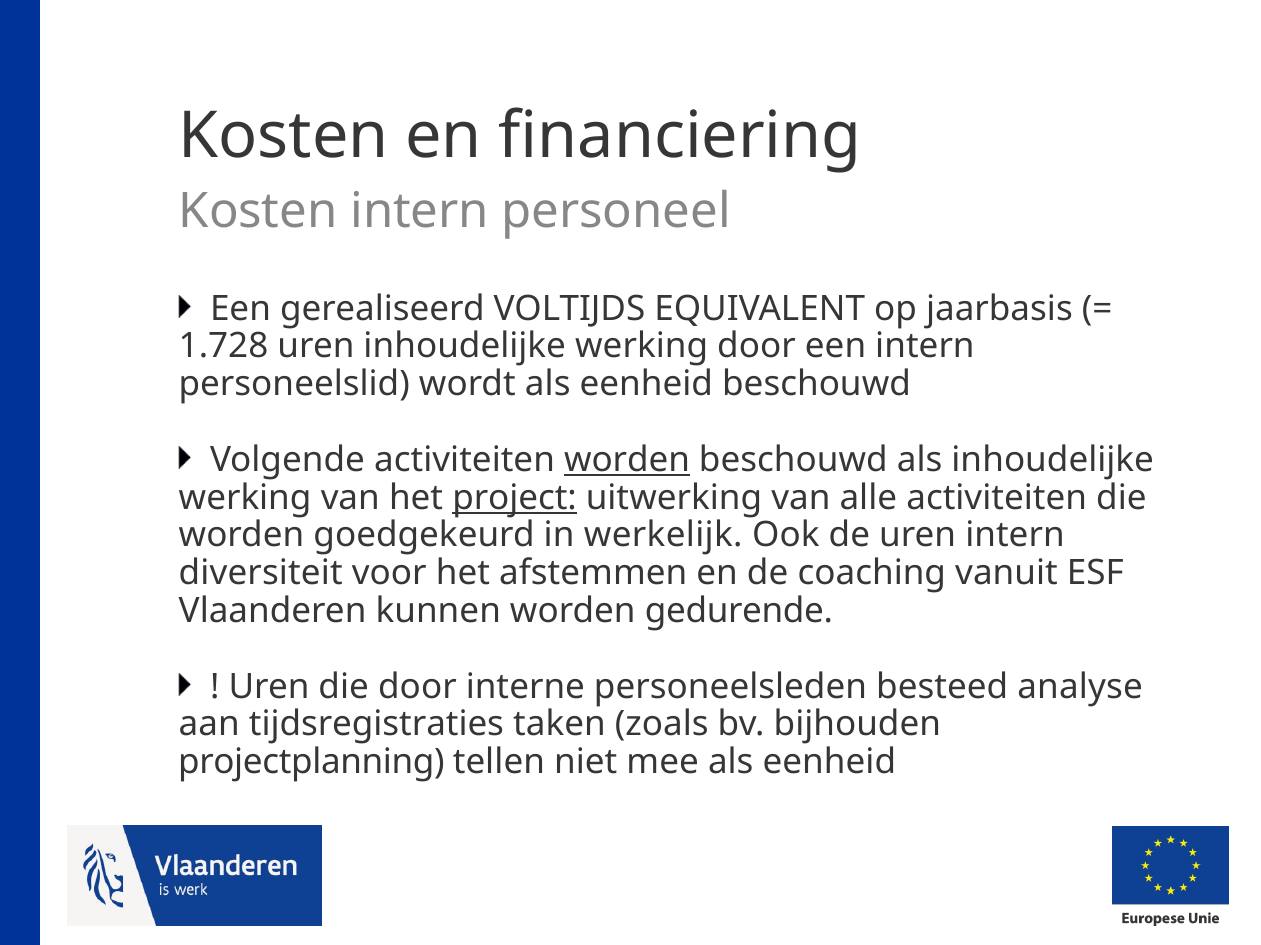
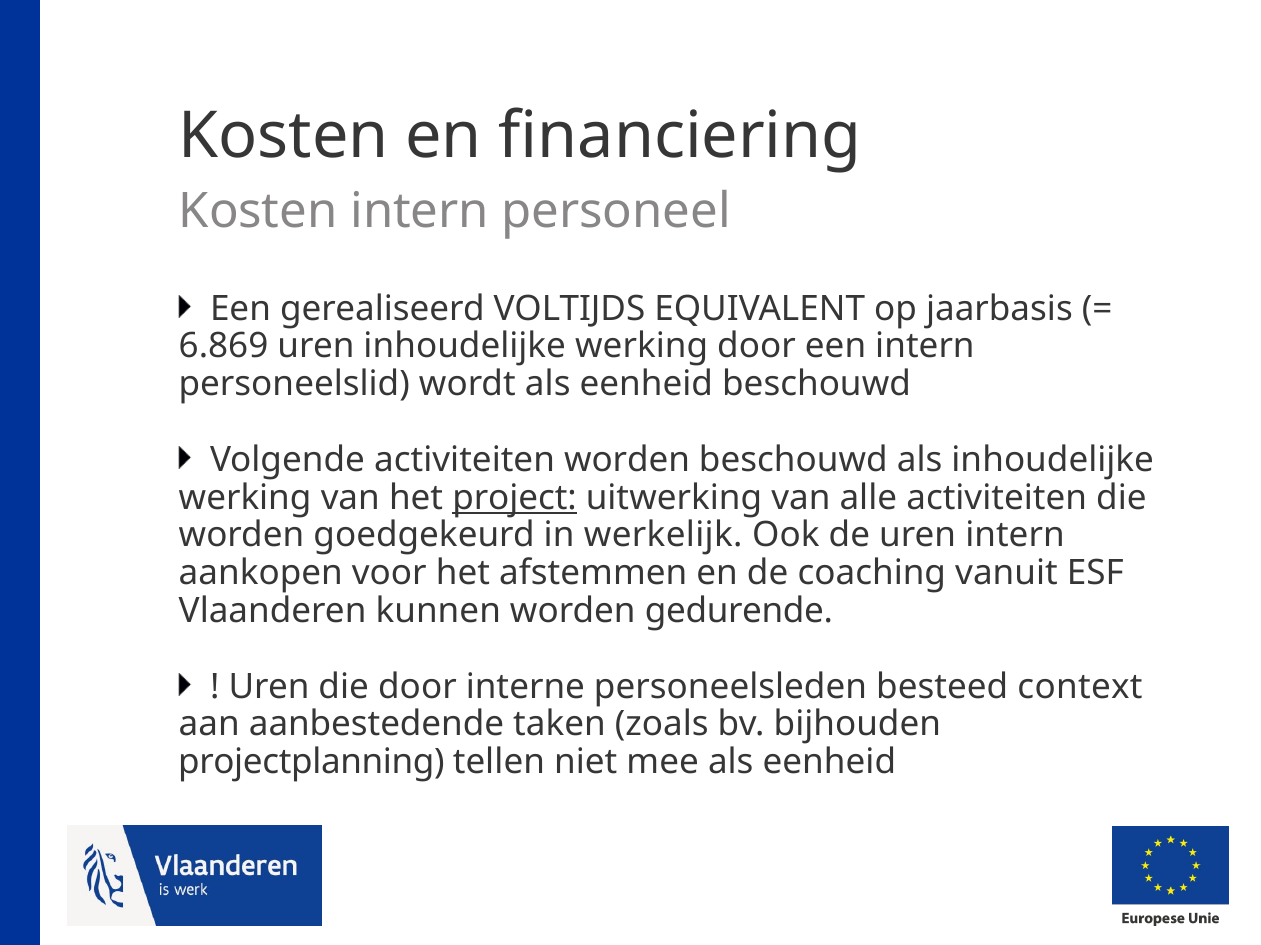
1.728: 1.728 -> 6.869
worden at (627, 460) underline: present -> none
diversiteit: diversiteit -> aankopen
analyse: analyse -> context
tijdsregistraties: tijdsregistraties -> aanbestedende
